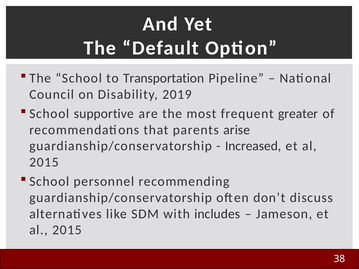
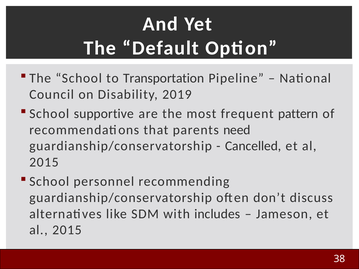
greater: greater -> pattern
arise: arise -> need
Increased: Increased -> Cancelled
